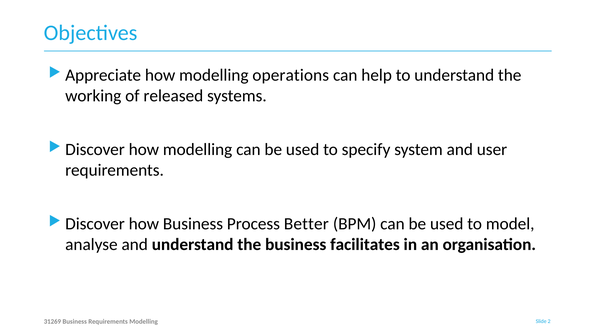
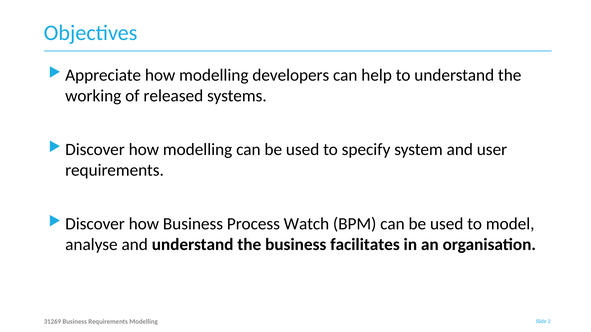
operations: operations -> developers
Better: Better -> Watch
